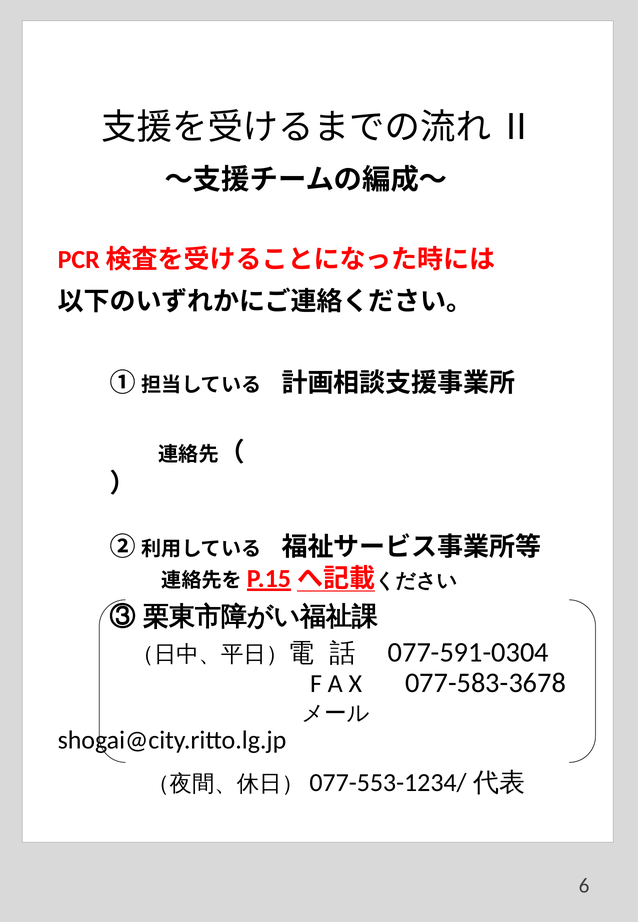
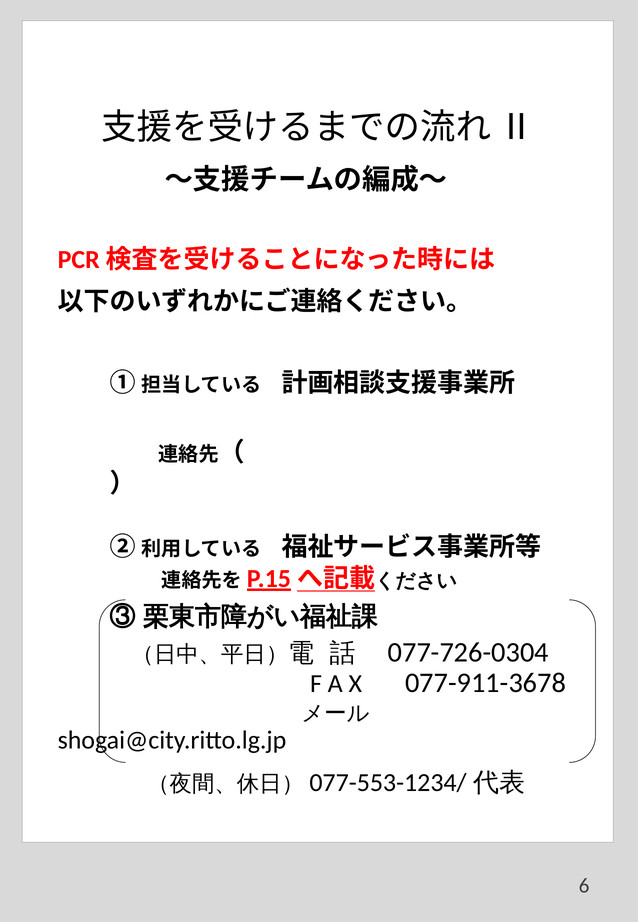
077-591-0304: 077-591-0304 -> 077-726-0304
077-583-3678: 077-583-3678 -> 077-911-3678
